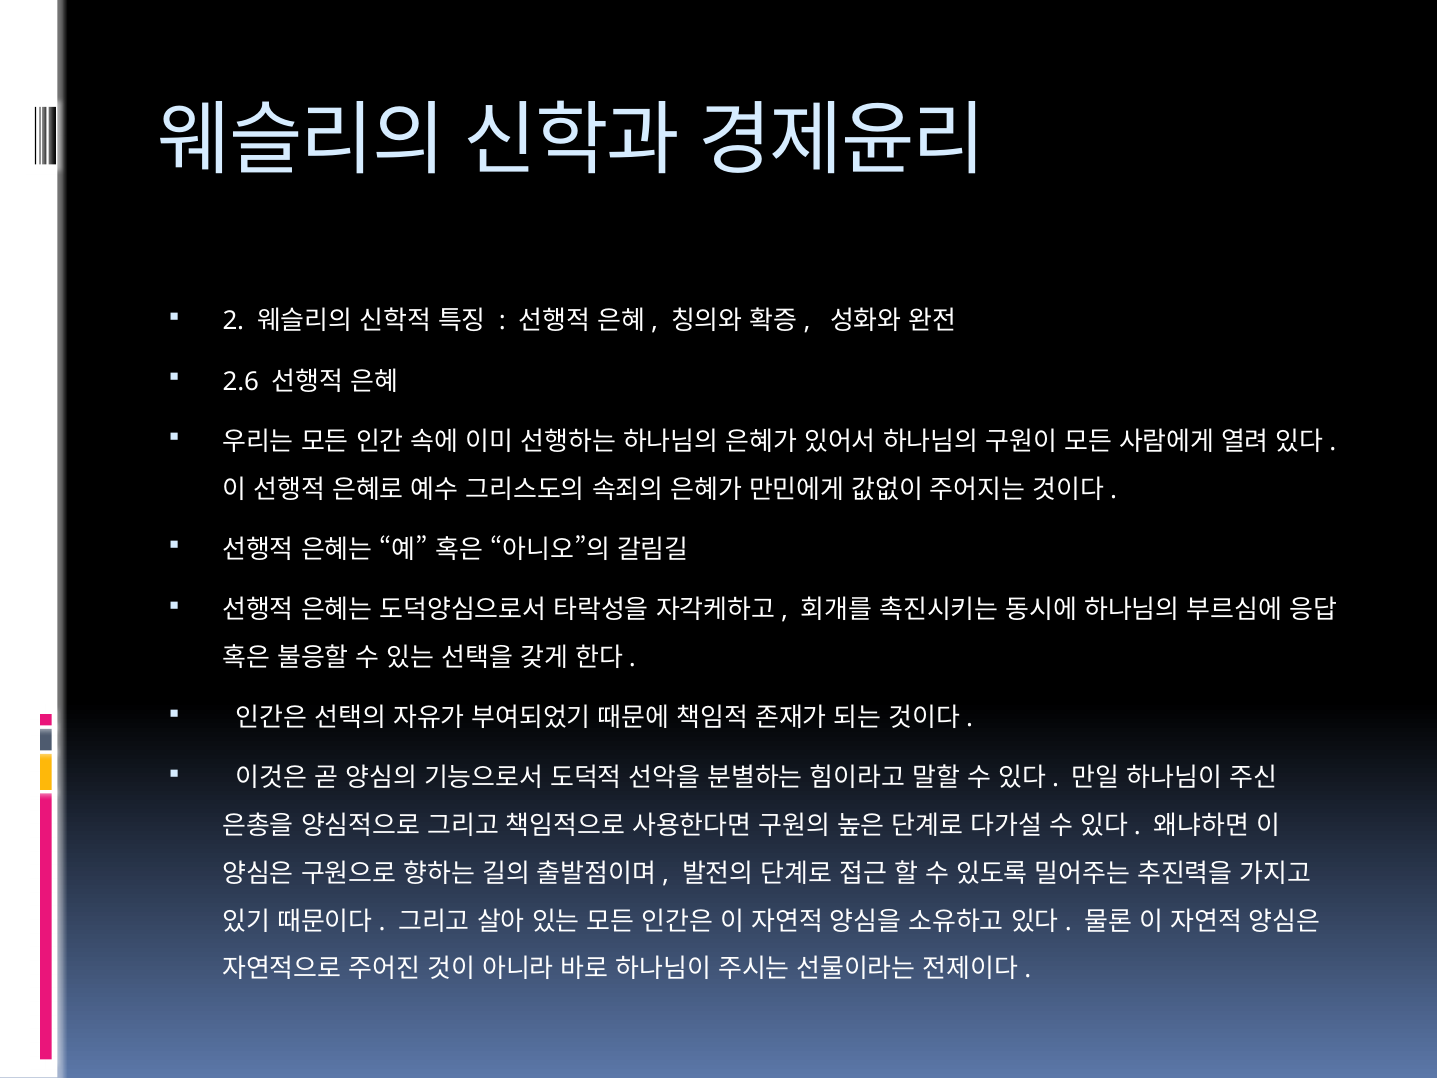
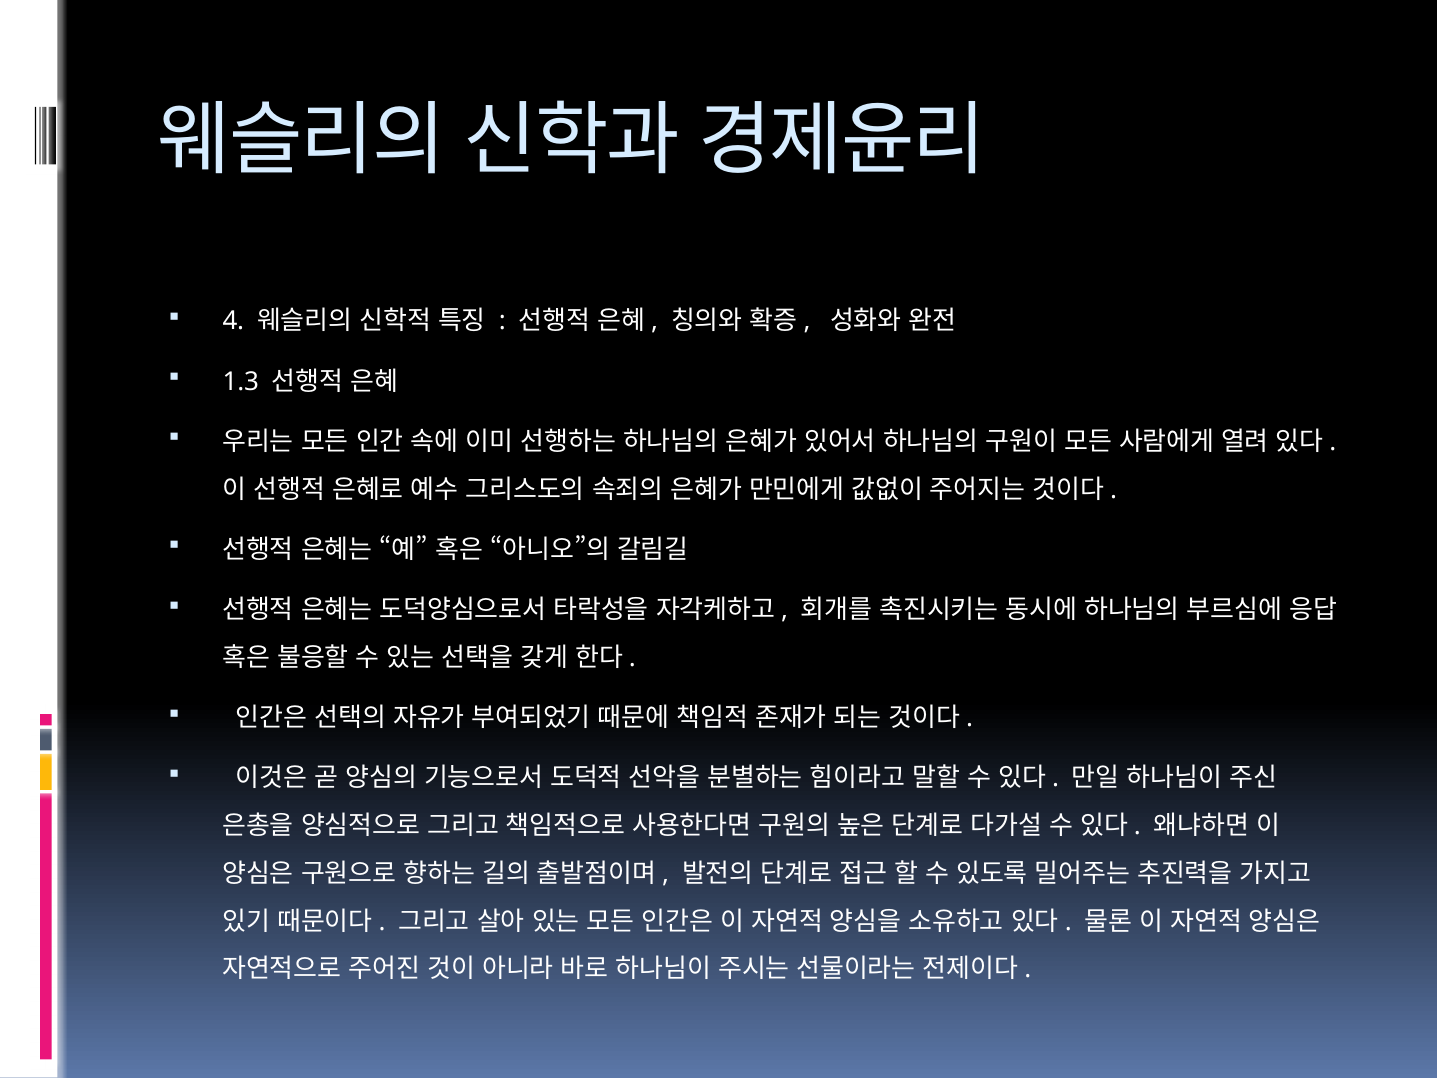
2: 2 -> 4
2.6: 2.6 -> 1.3
